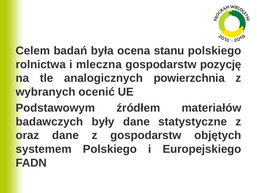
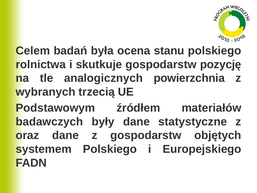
mleczna: mleczna -> skutkuje
ocenić: ocenić -> trzecią
